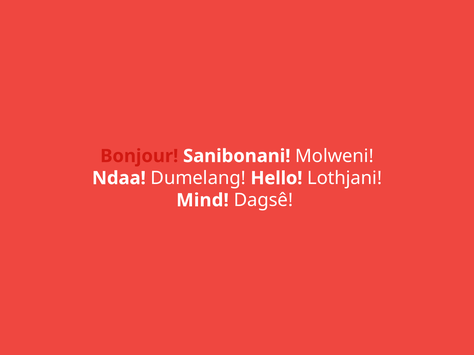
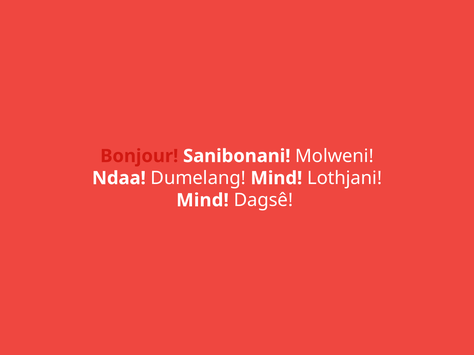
Dumelang Hello: Hello -> Mind
